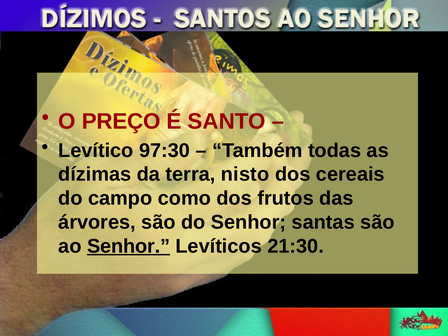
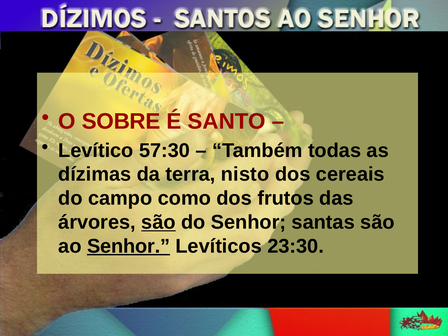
PREÇO: PREÇO -> SOBRE
97:30: 97:30 -> 57:30
são at (158, 222) underline: none -> present
21:30: 21:30 -> 23:30
